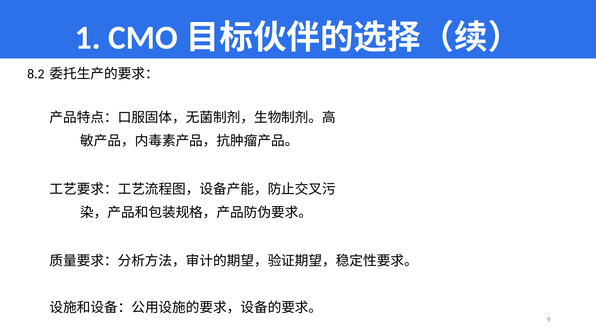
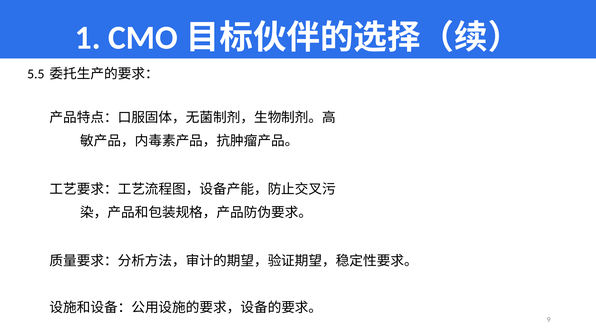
8.2: 8.2 -> 5.5
